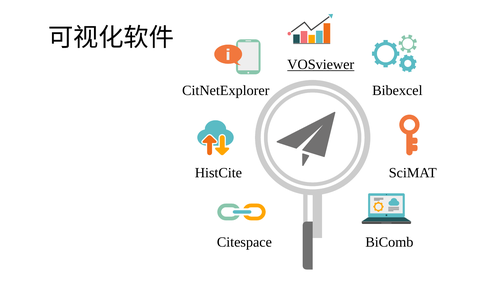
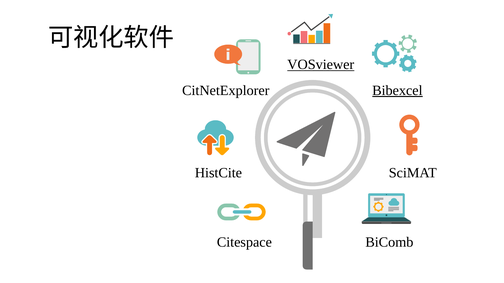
Bibexcel underline: none -> present
